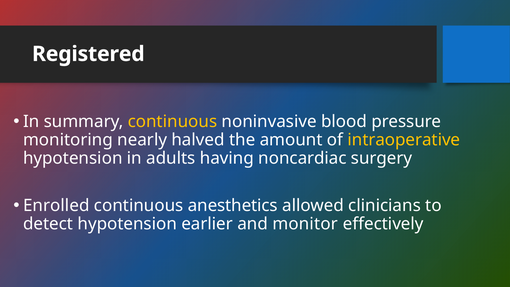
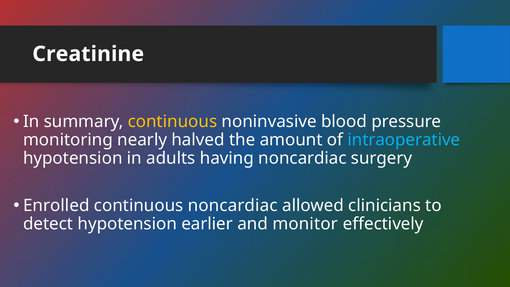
Registered: Registered -> Creatinine
intraoperative colour: yellow -> light blue
continuous anesthetics: anesthetics -> noncardiac
